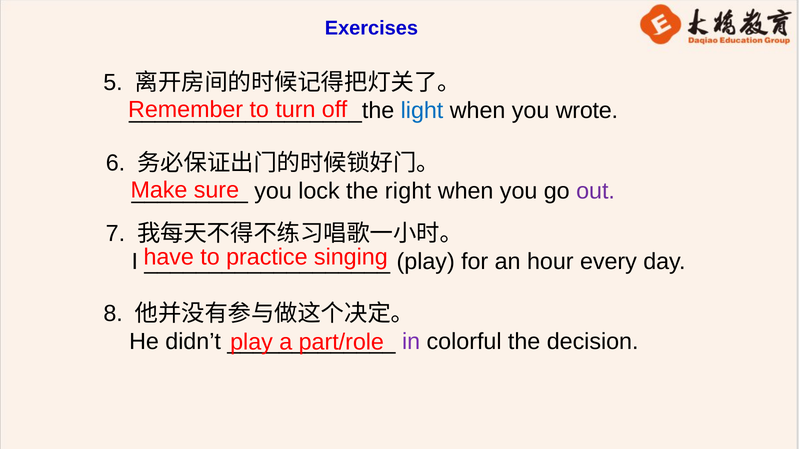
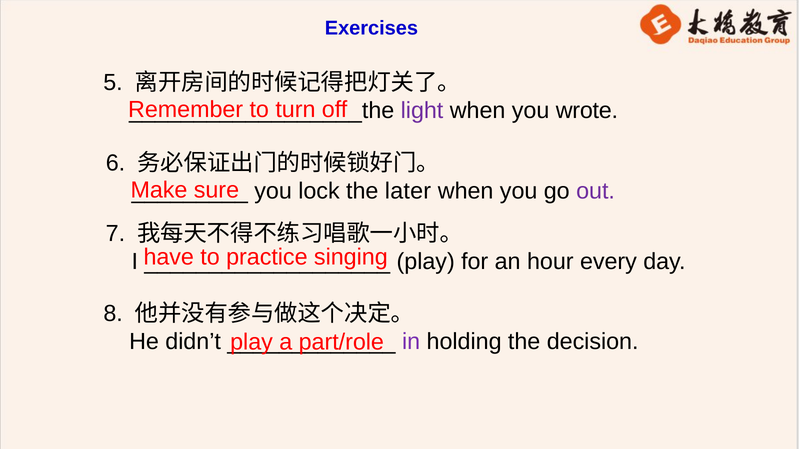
light colour: blue -> purple
right: right -> later
colorful: colorful -> holding
